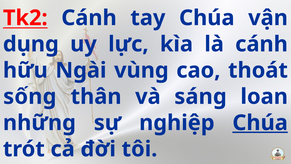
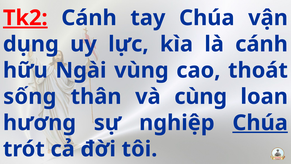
Tk2 underline: none -> present
sáng: sáng -> cùng
những: những -> hương
